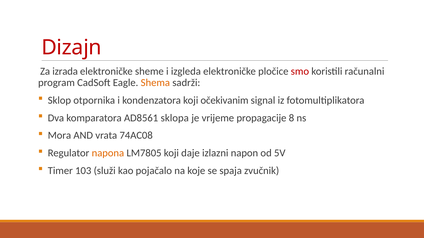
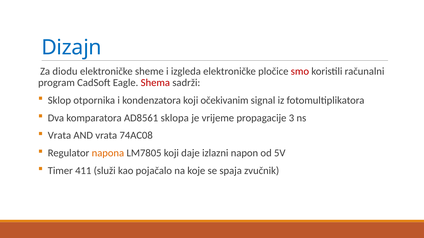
Dizajn colour: red -> blue
izrada: izrada -> diodu
Shema colour: orange -> red
8: 8 -> 3
Mora at (59, 136): Mora -> Vrata
103: 103 -> 411
